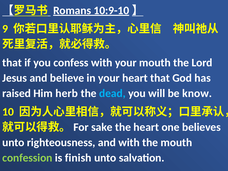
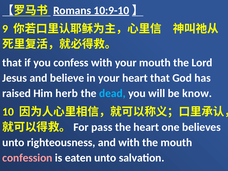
sake: sake -> pass
confession colour: light green -> pink
finish: finish -> eaten
